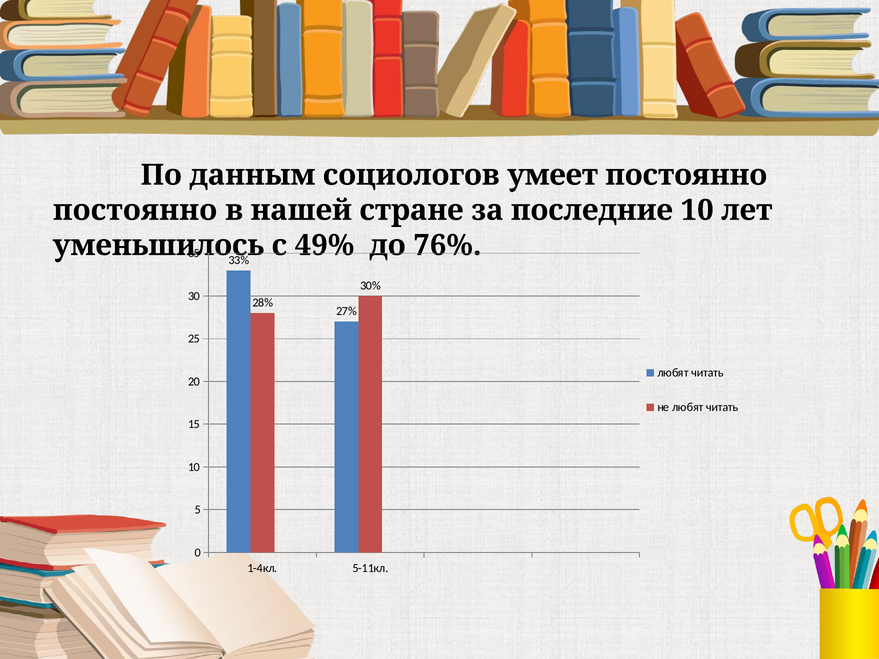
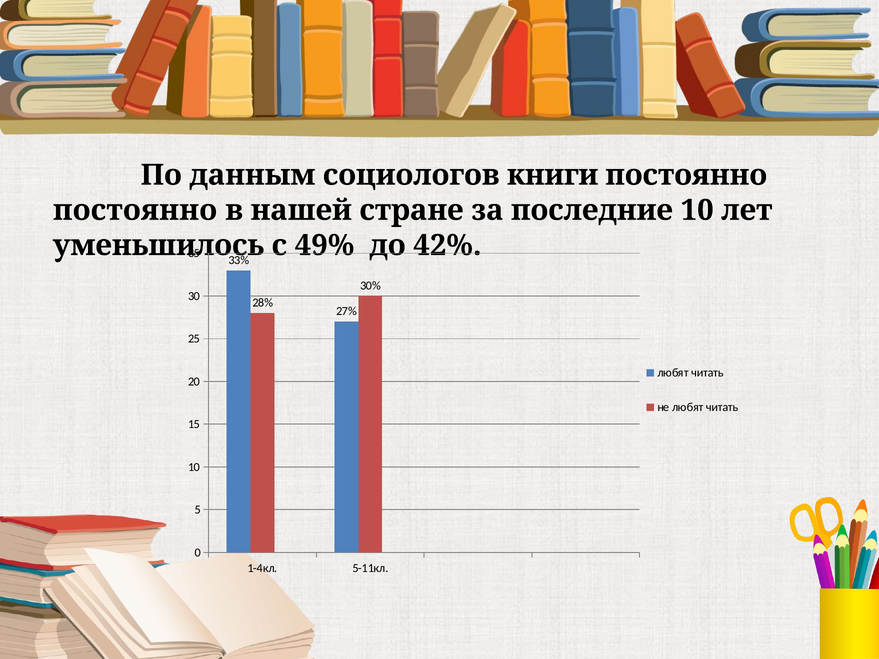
умеет: умеет -> книги
76%: 76% -> 42%
